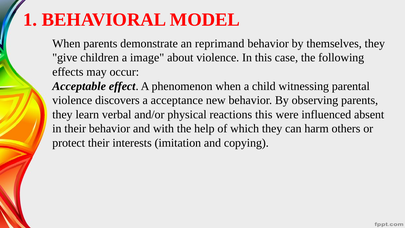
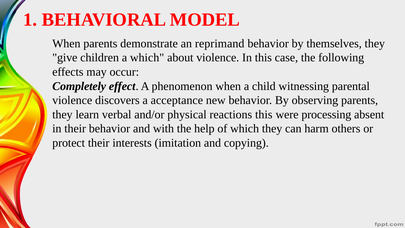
a image: image -> which
Acceptable: Acceptable -> Completely
influenced: influenced -> processing
